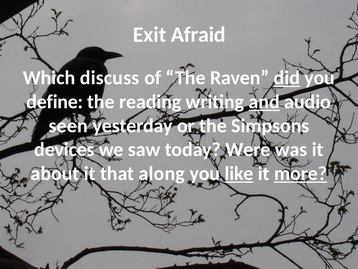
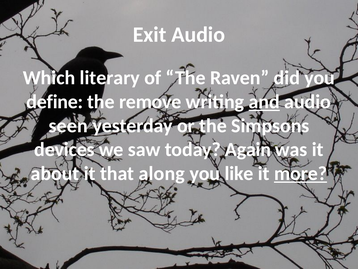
Exit Afraid: Afraid -> Audio
discuss: discuss -> literary
did underline: present -> none
reading: reading -> remove
Were: Were -> Again
like underline: present -> none
